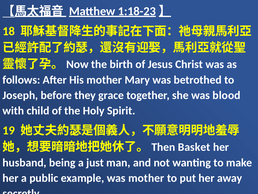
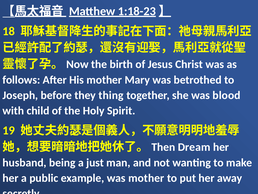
grace: grace -> thing
Basket: Basket -> Dream
